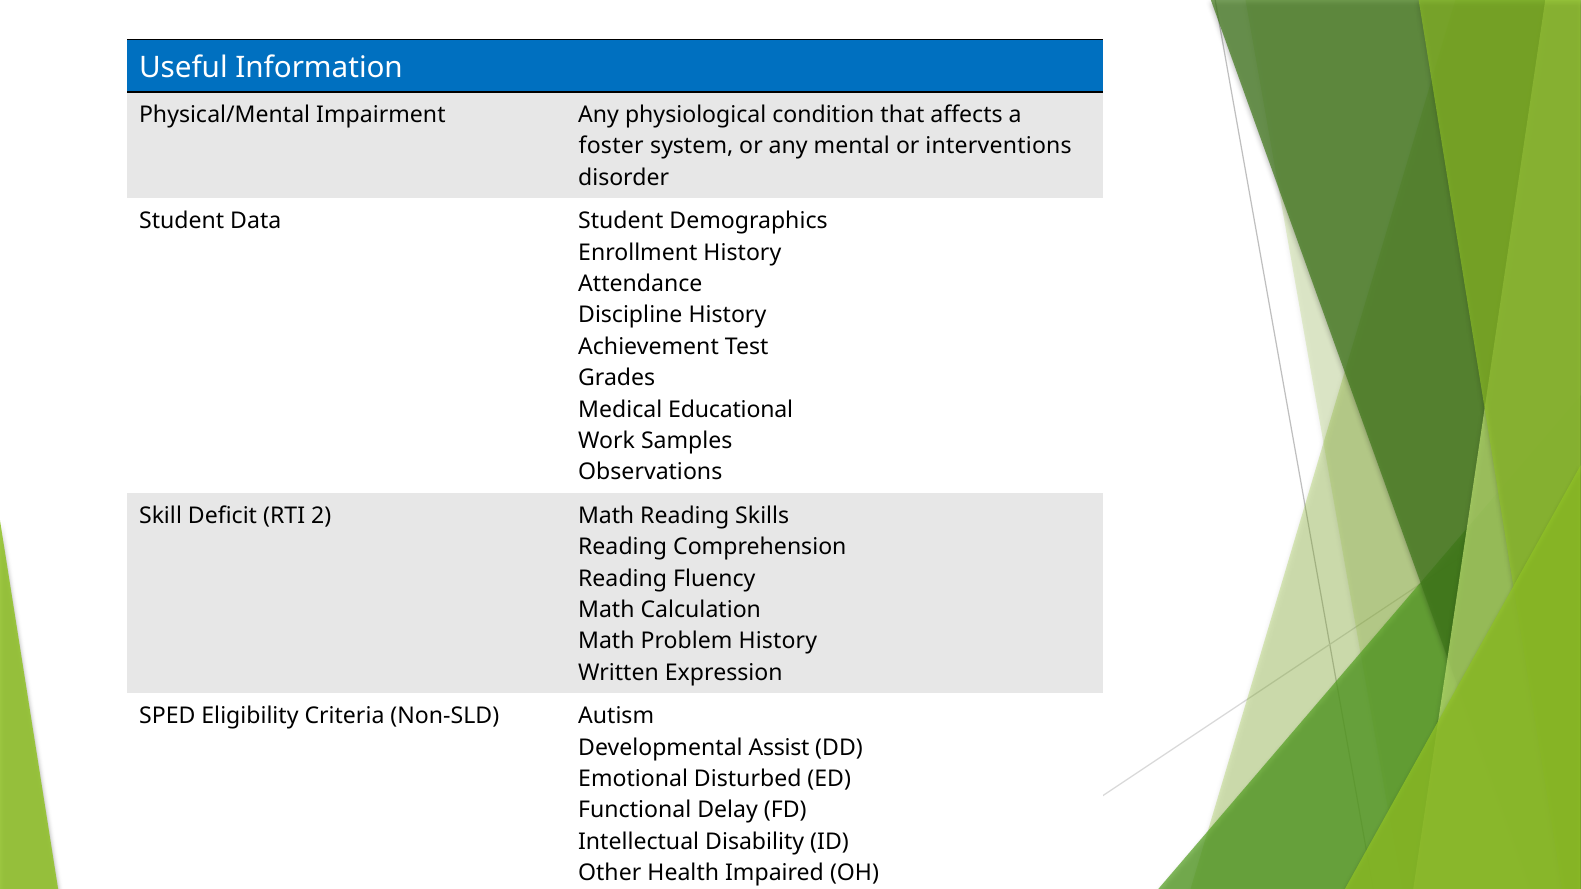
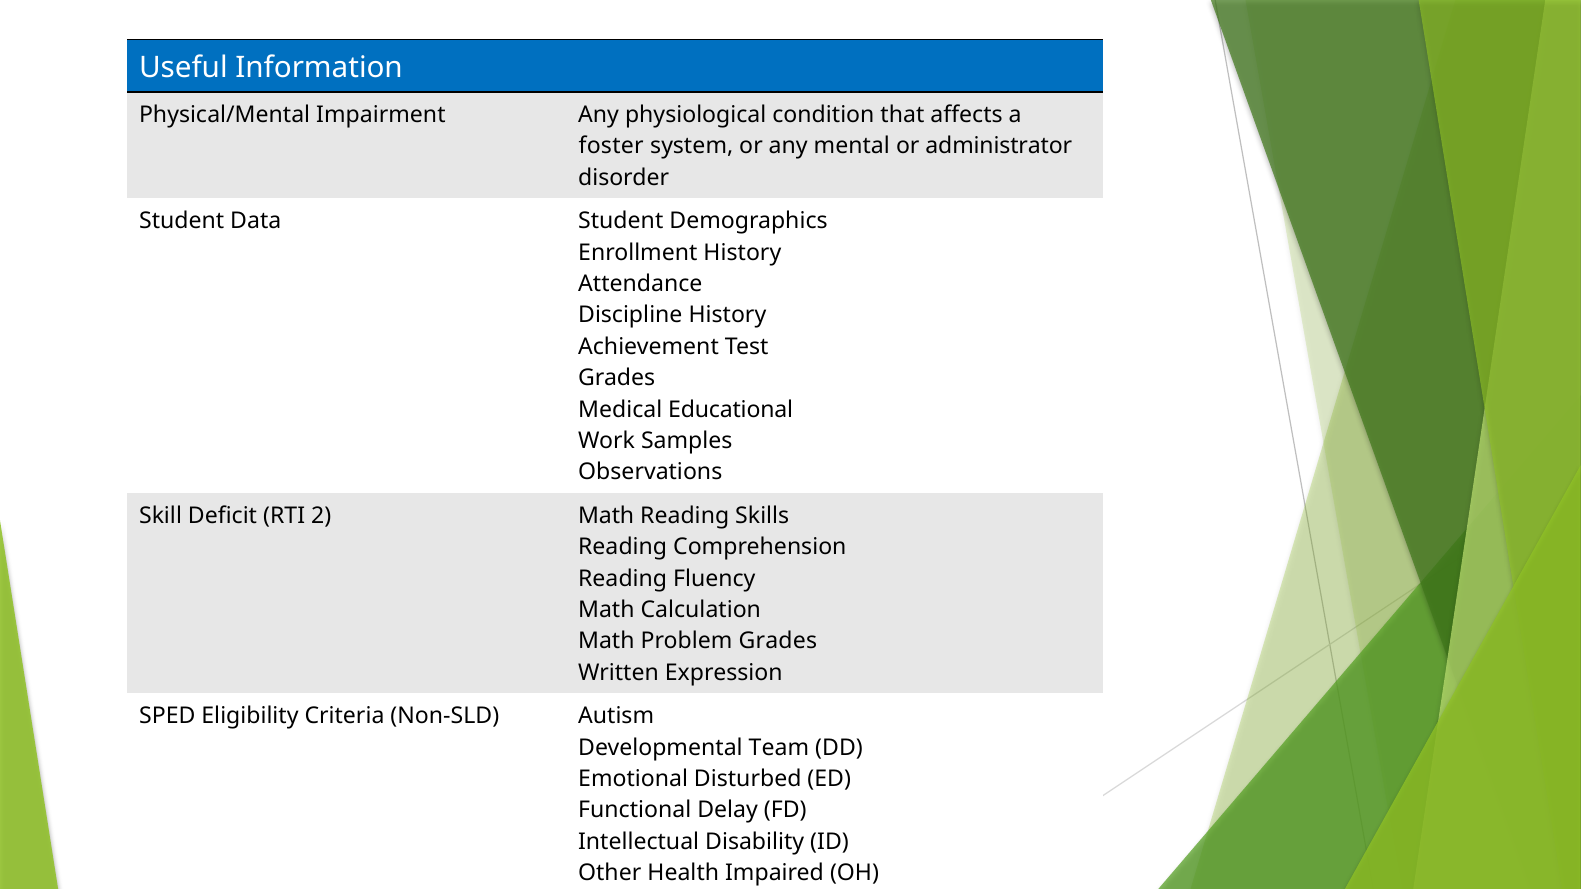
interventions: interventions -> administrator
Problem History: History -> Grades
Assist: Assist -> Team
